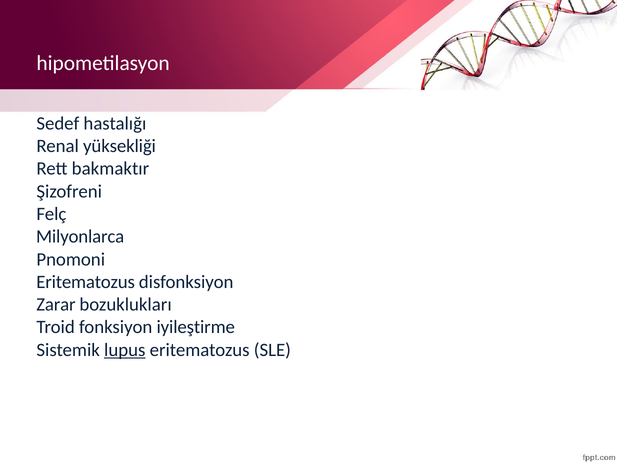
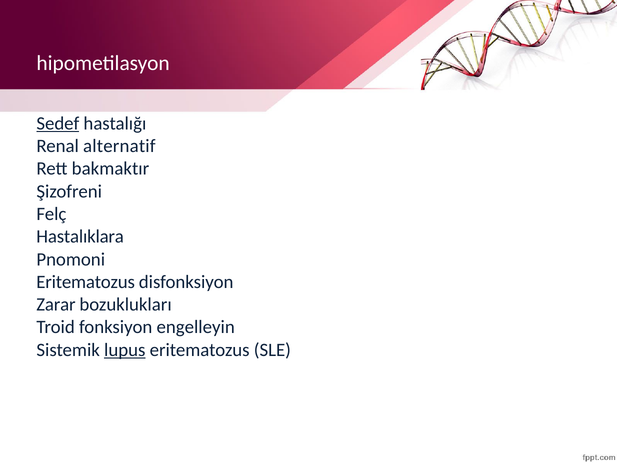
Sedef underline: none -> present
yüksekliği: yüksekliği -> alternatif
Milyonlarca: Milyonlarca -> Hastalıklara
iyileştirme: iyileştirme -> engelleyin
